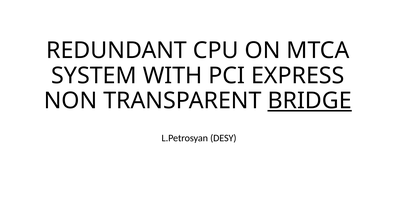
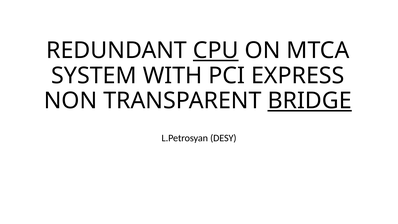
CPU underline: none -> present
